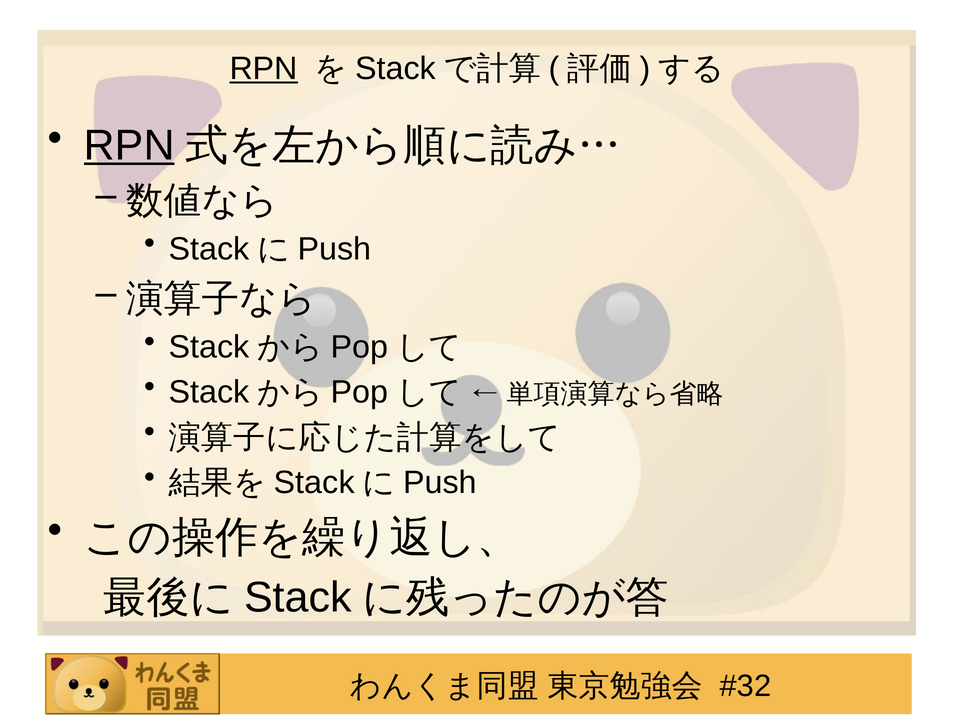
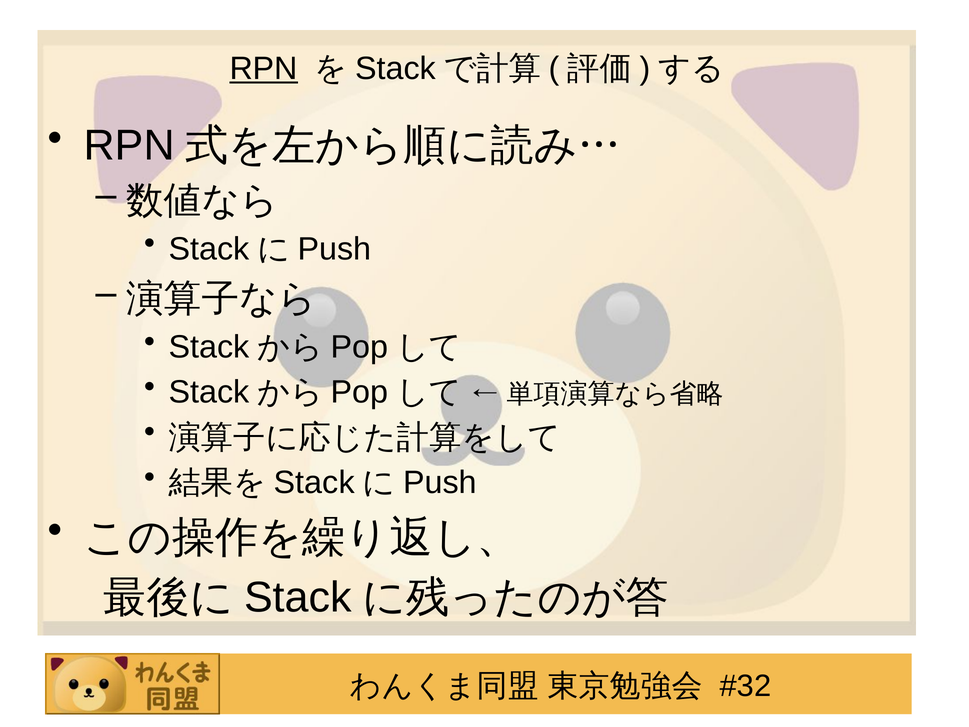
RPN at (129, 145) underline: present -> none
